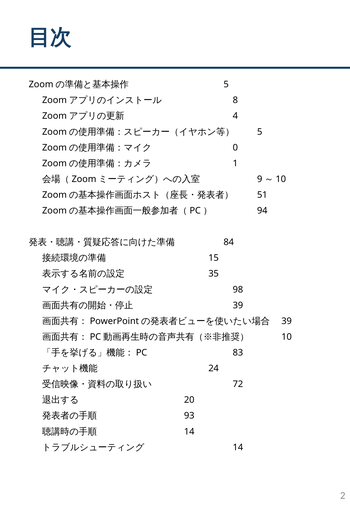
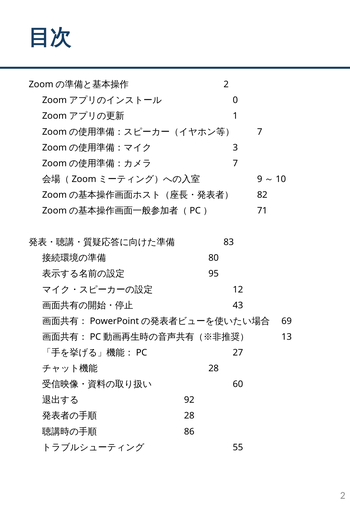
5 at (226, 84): 5 -> 2
8: 8 -> 0
4: 4 -> 1
5 at (260, 132): 5 -> 7
0: 0 -> 3
1 at (235, 163): 1 -> 7
51: 51 -> 82
94: 94 -> 71
84: 84 -> 83
15: 15 -> 80
35: 35 -> 95
98: 98 -> 12
39 at (238, 305): 39 -> 43
39 at (287, 321): 39 -> 69
10: 10 -> 13
83: 83 -> 27
24 at (214, 368): 24 -> 28
72: 72 -> 60
20: 20 -> 92
93 at (189, 415): 93 -> 28
14 at (189, 431): 14 -> 86
14 at (238, 447): 14 -> 55
